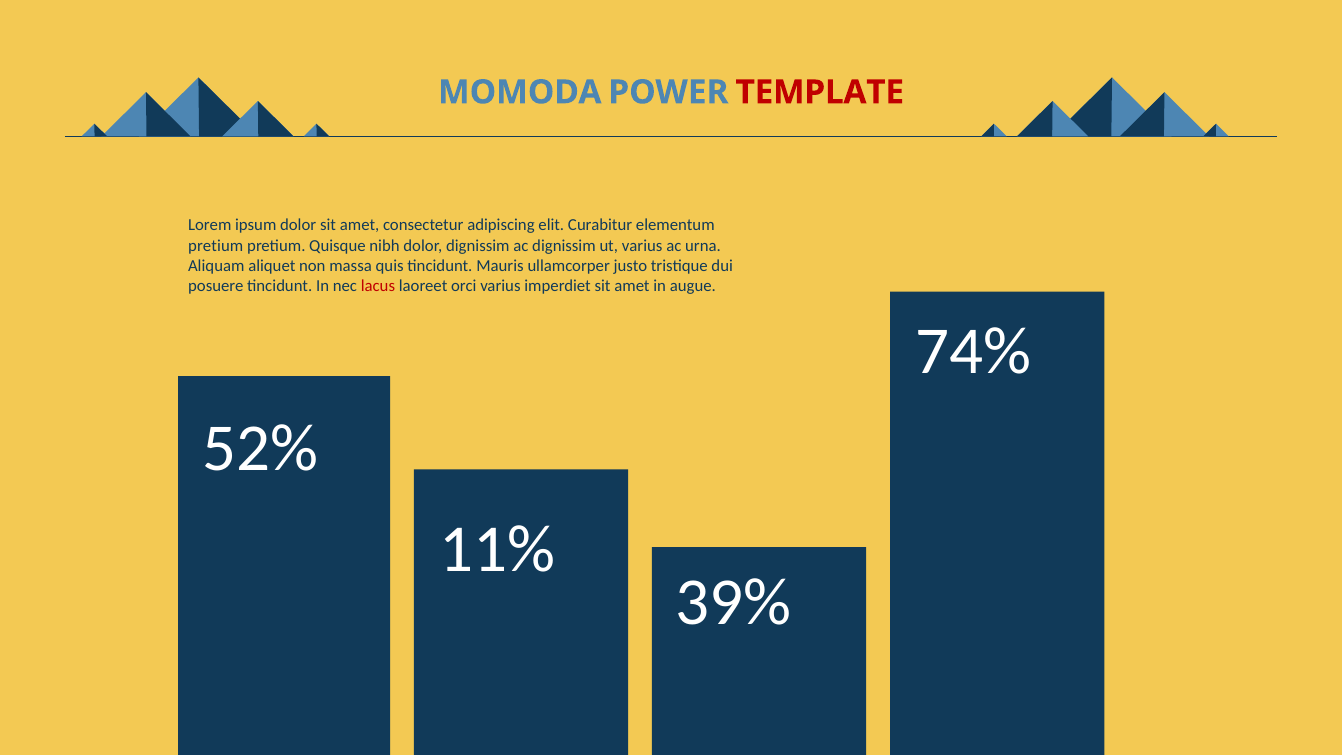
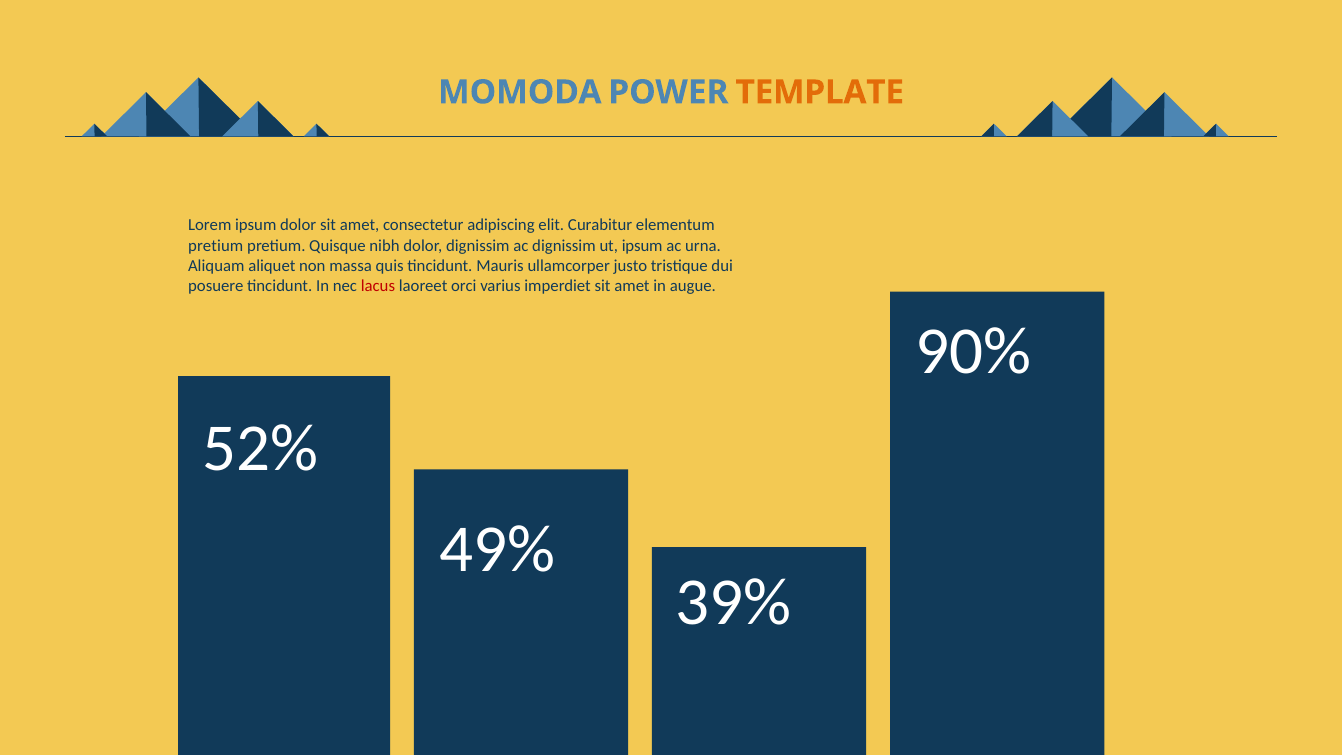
TEMPLATE colour: red -> orange
ut varius: varius -> ipsum
74%: 74% -> 90%
11%: 11% -> 49%
